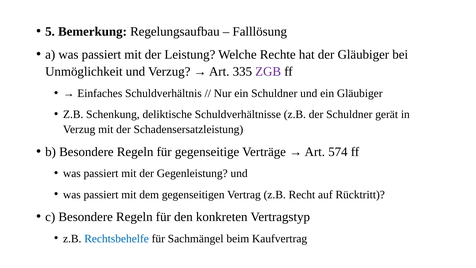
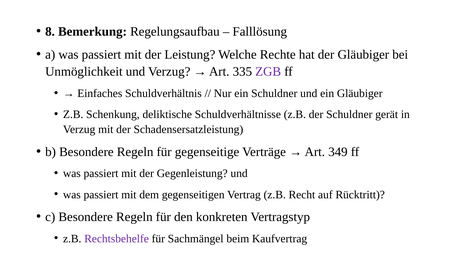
5: 5 -> 8
574: 574 -> 349
Rechtsbehelfe colour: blue -> purple
